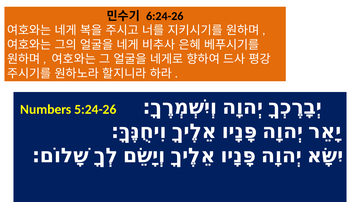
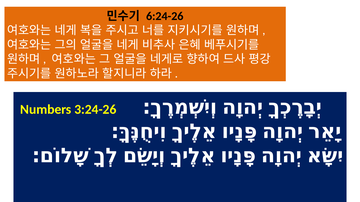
5:24-26: 5:24-26 -> 3:24-26
